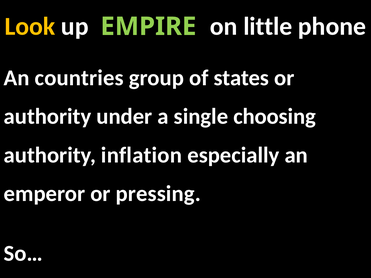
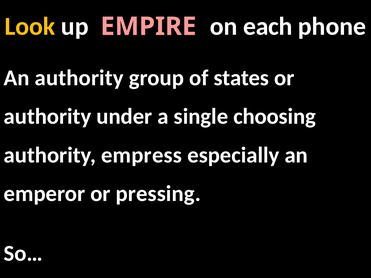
EMPIRE colour: light green -> pink
little: little -> each
An countries: countries -> authority
inflation: inflation -> empress
